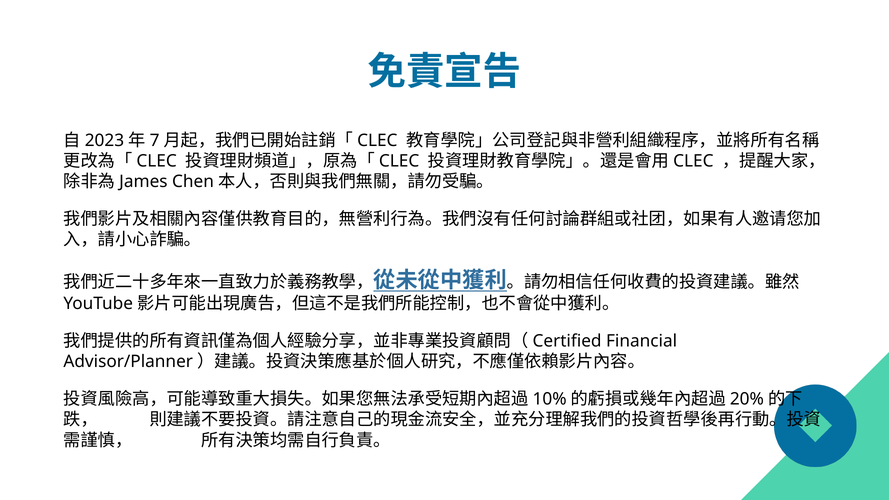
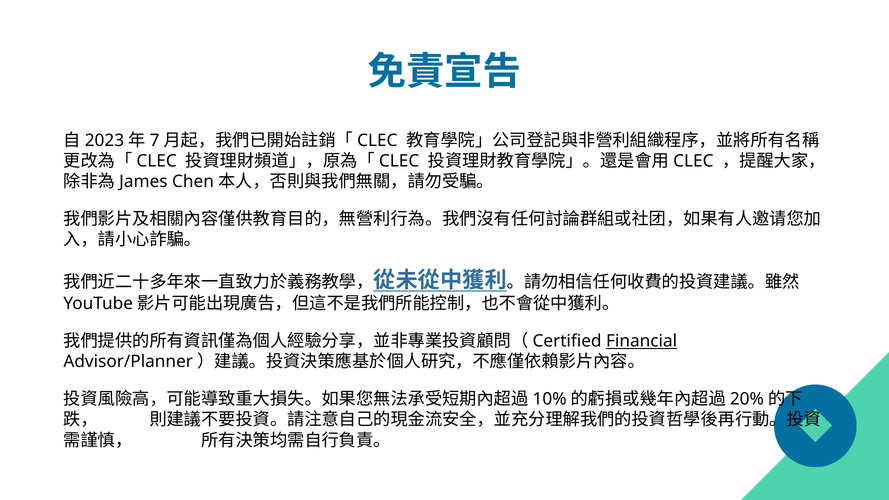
Financial underline: none -> present
